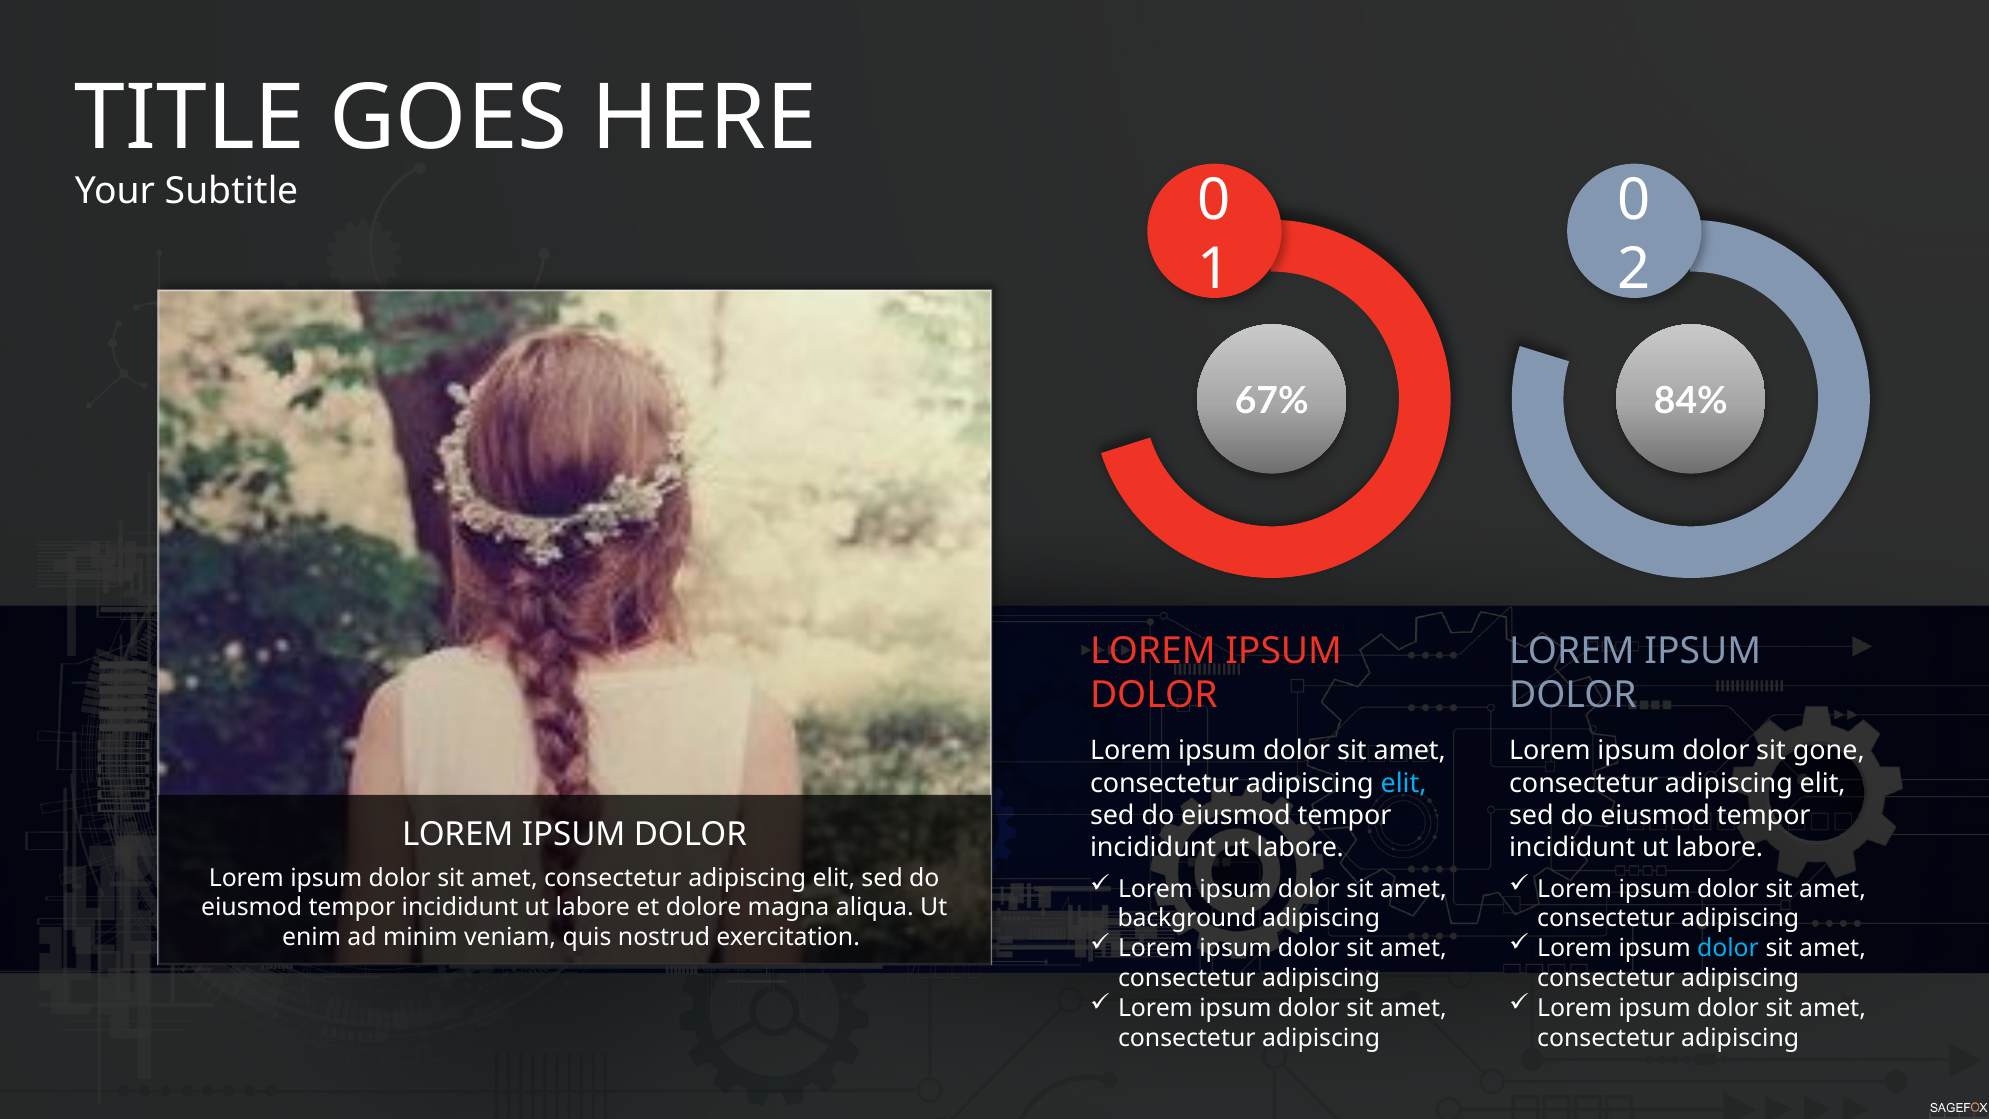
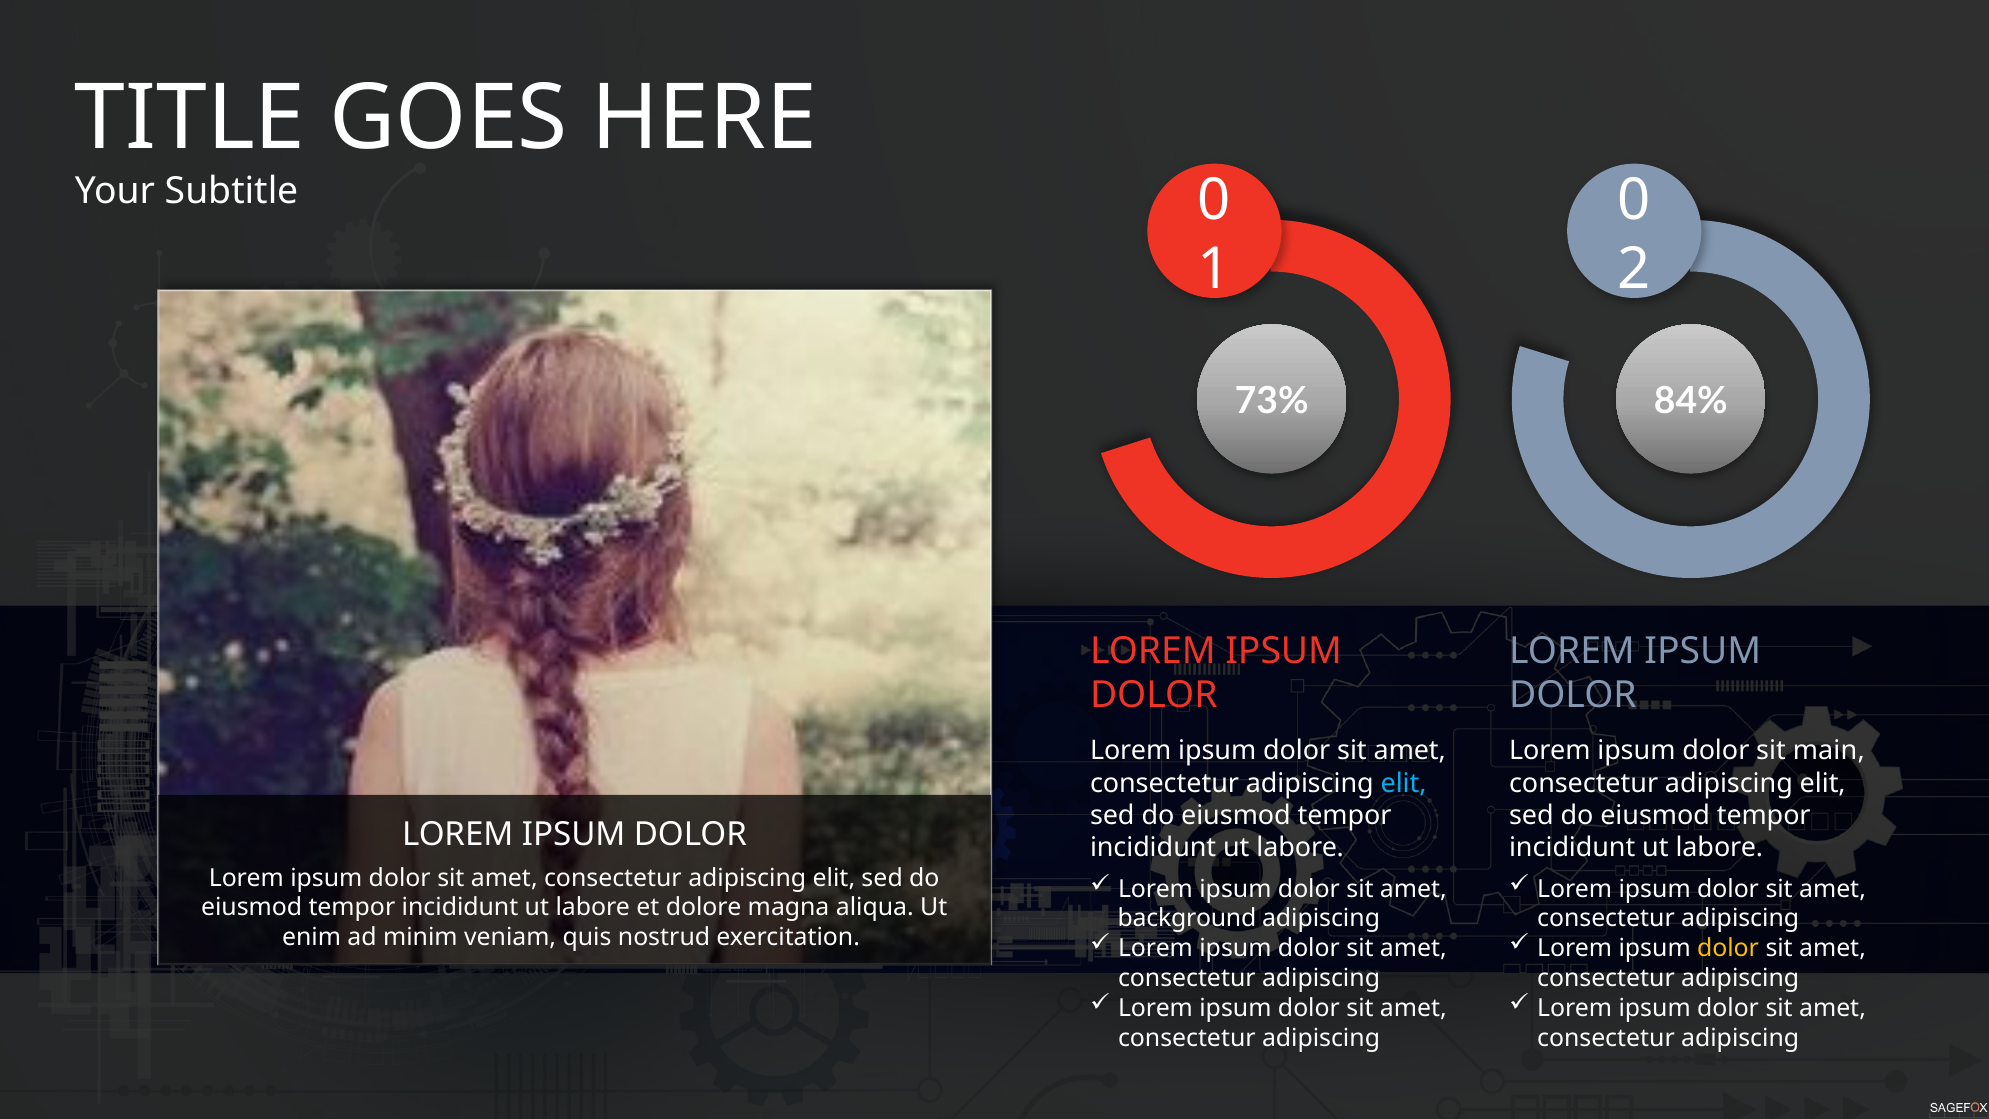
67%: 67% -> 73%
gone: gone -> main
dolor at (1728, 948) colour: light blue -> yellow
